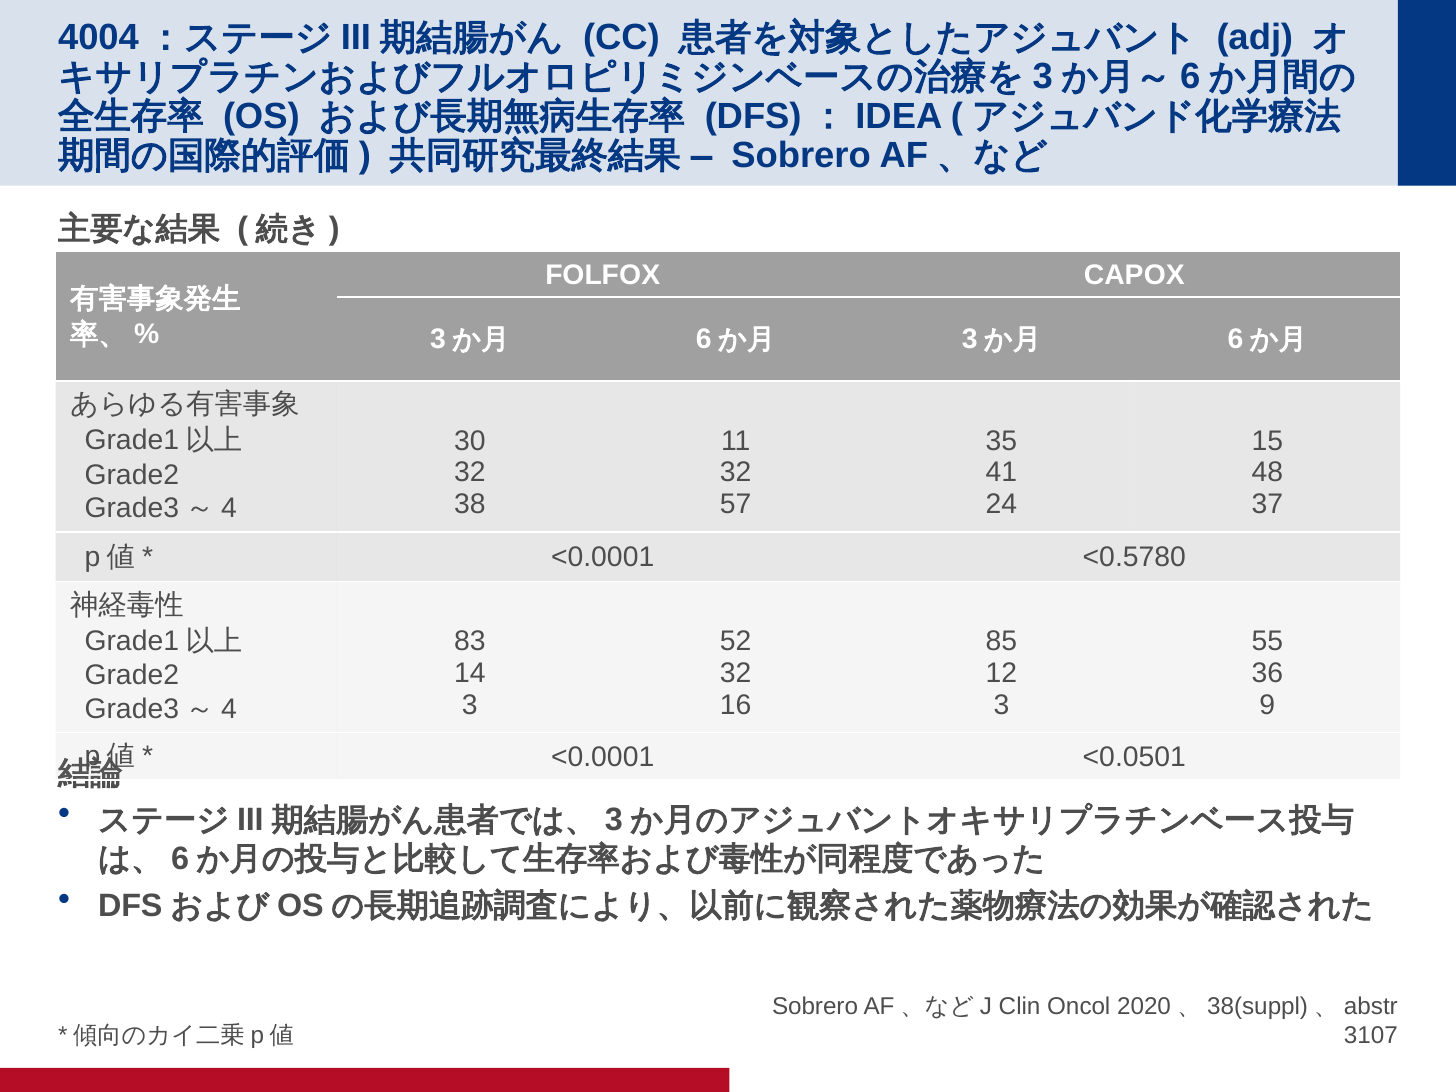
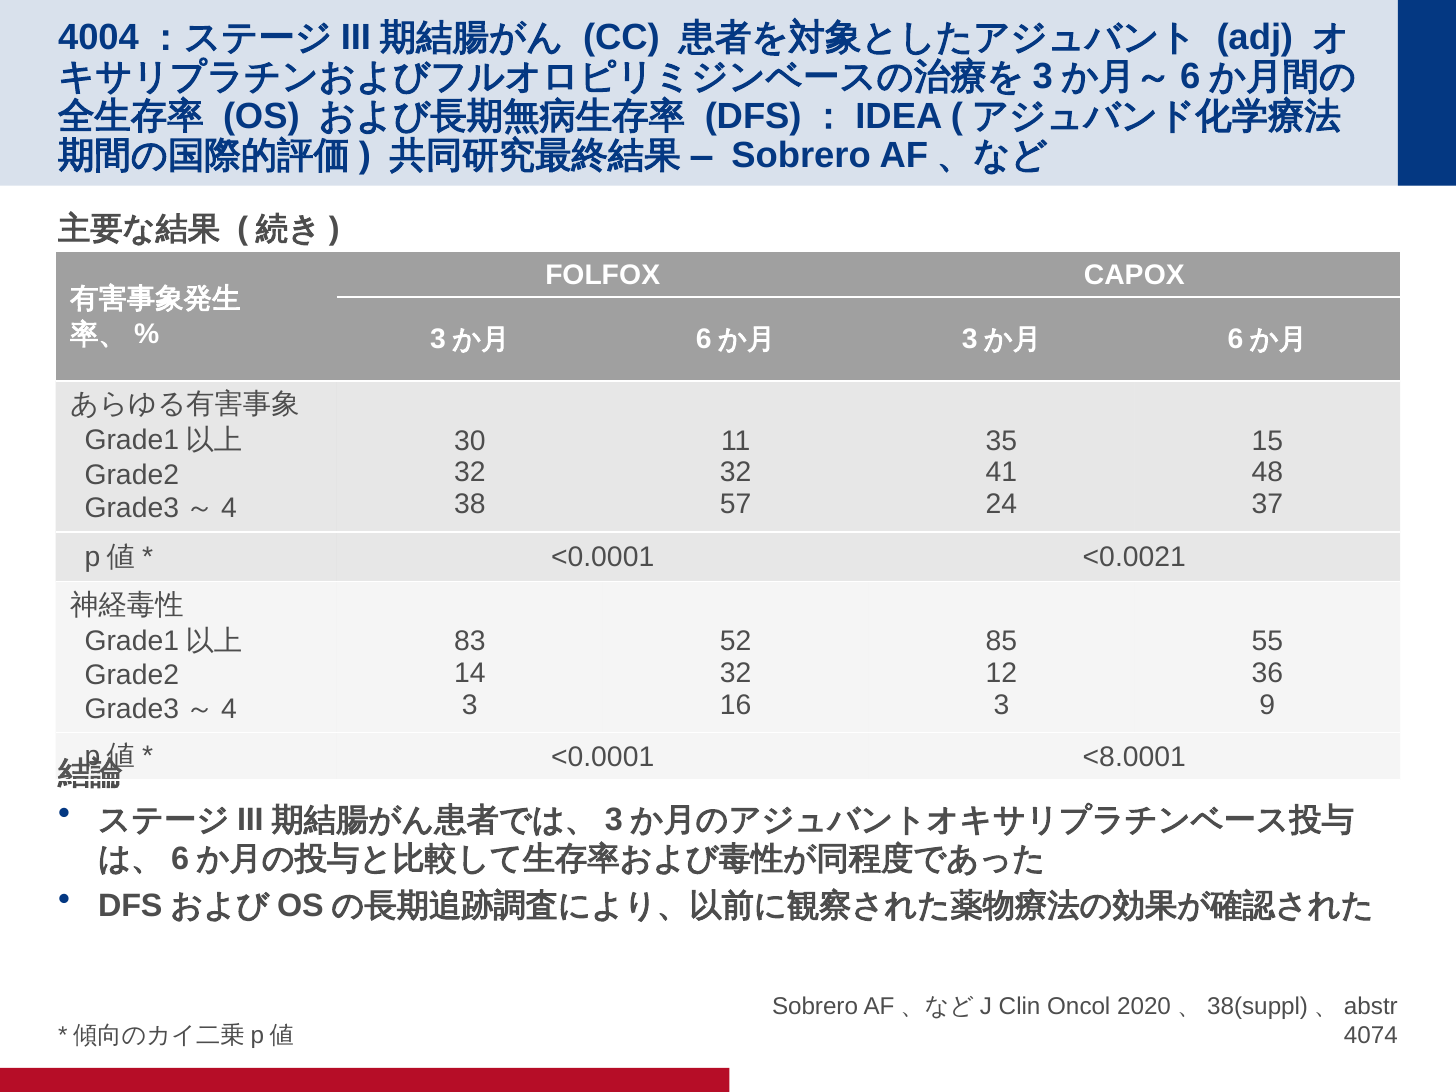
<0.5780: <0.5780 -> <0.0021
<0.0501: <0.0501 -> <8.0001
3107: 3107 -> 4074
